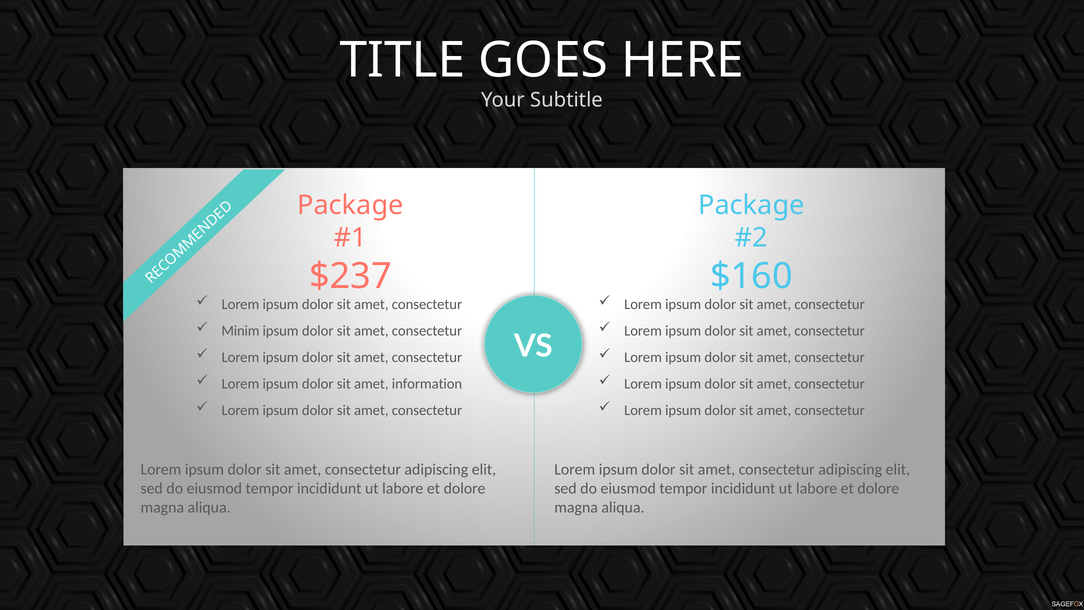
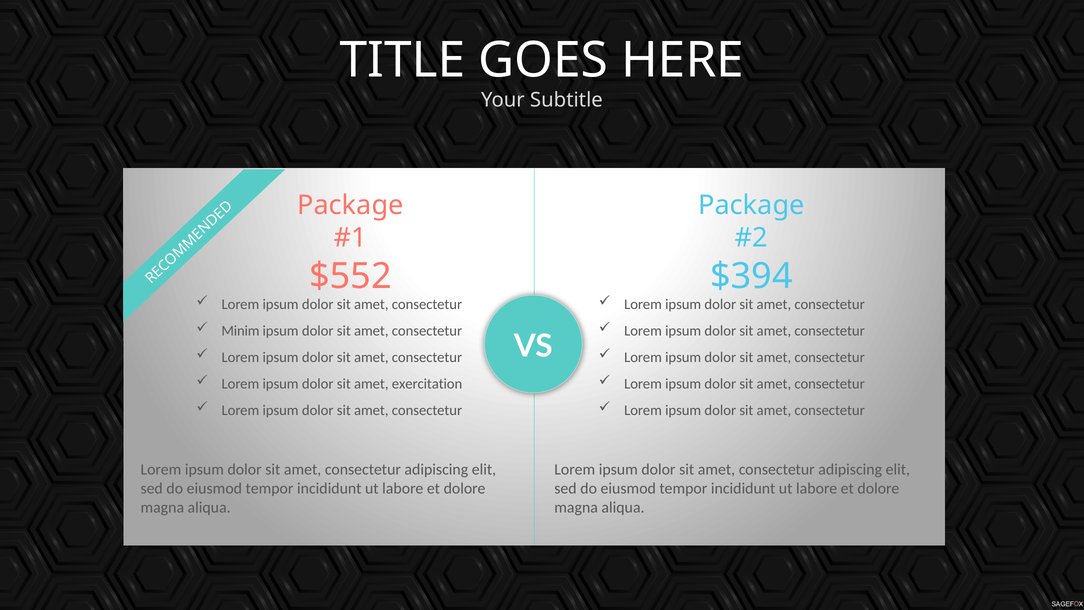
$237: $237 -> $552
$160: $160 -> $394
information: information -> exercitation
